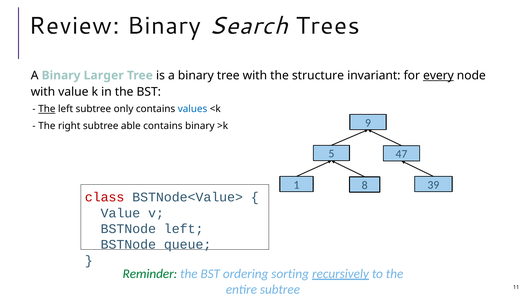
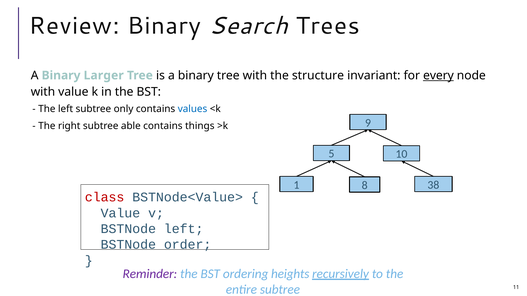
The at (47, 109) underline: present -> none
contains binary: binary -> things
47: 47 -> 10
39: 39 -> 38
queue: queue -> order
Reminder colour: green -> purple
sorting: sorting -> heights
